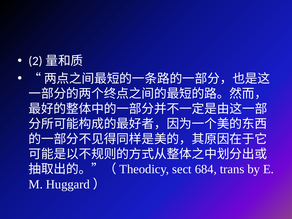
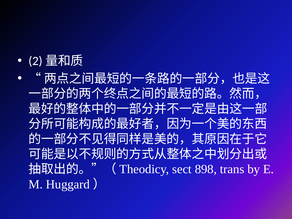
684: 684 -> 898
